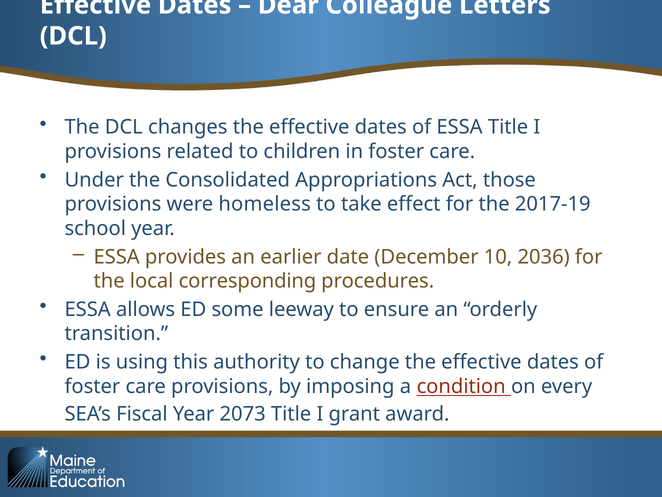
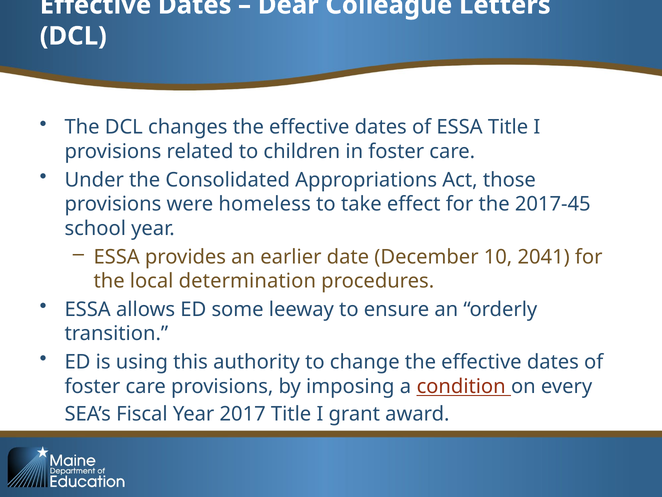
2017-19: 2017-19 -> 2017-45
2036: 2036 -> 2041
corresponding: corresponding -> determination
2073: 2073 -> 2017
